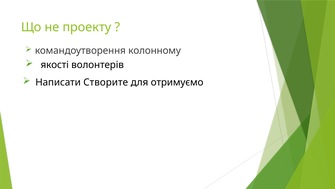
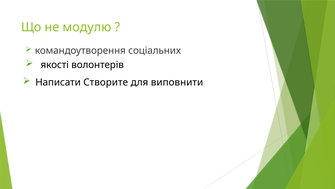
проекту: проекту -> модулю
колонному: колонному -> соціальних
отримуємо: отримуємо -> виповнити
